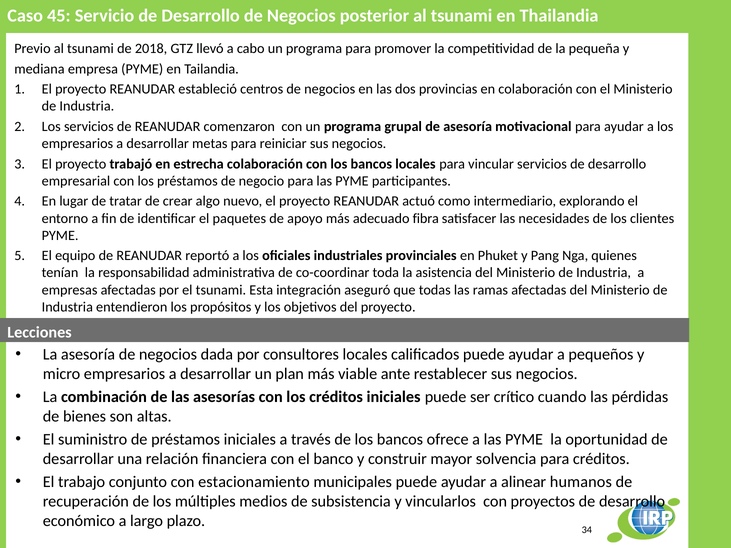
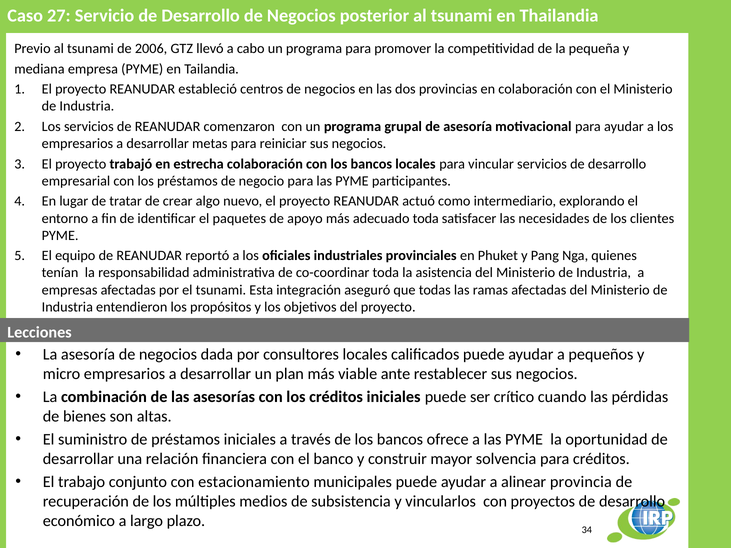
45: 45 -> 27
2018: 2018 -> 2006
adecuado fibra: fibra -> toda
humanos: humanos -> provincia
